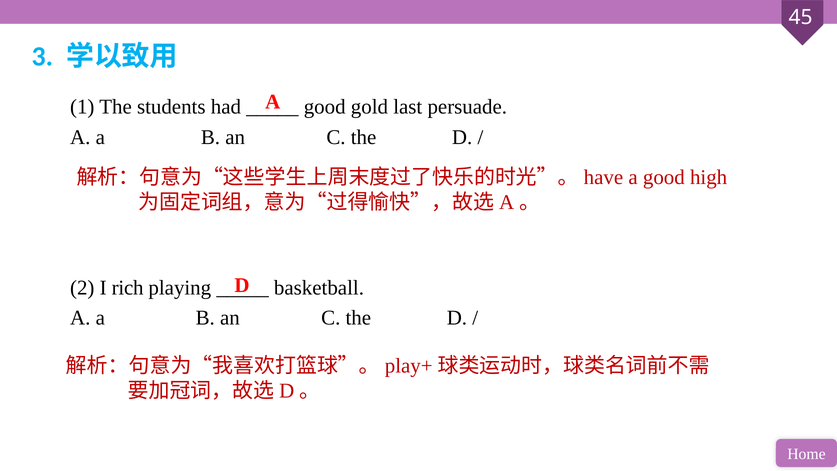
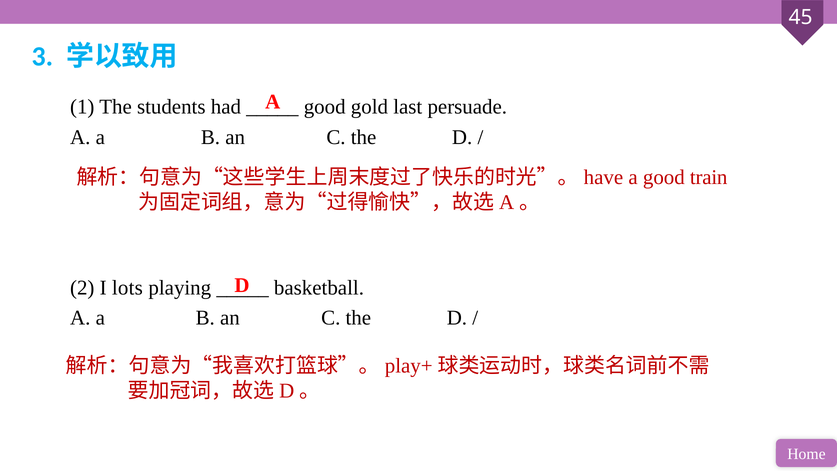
high: high -> train
rich: rich -> lots
